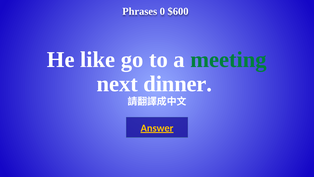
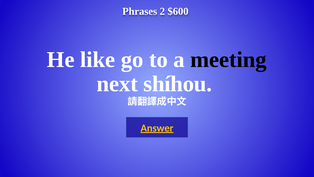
0: 0 -> 2
meeting colour: green -> black
dinner: dinner -> shíhou
